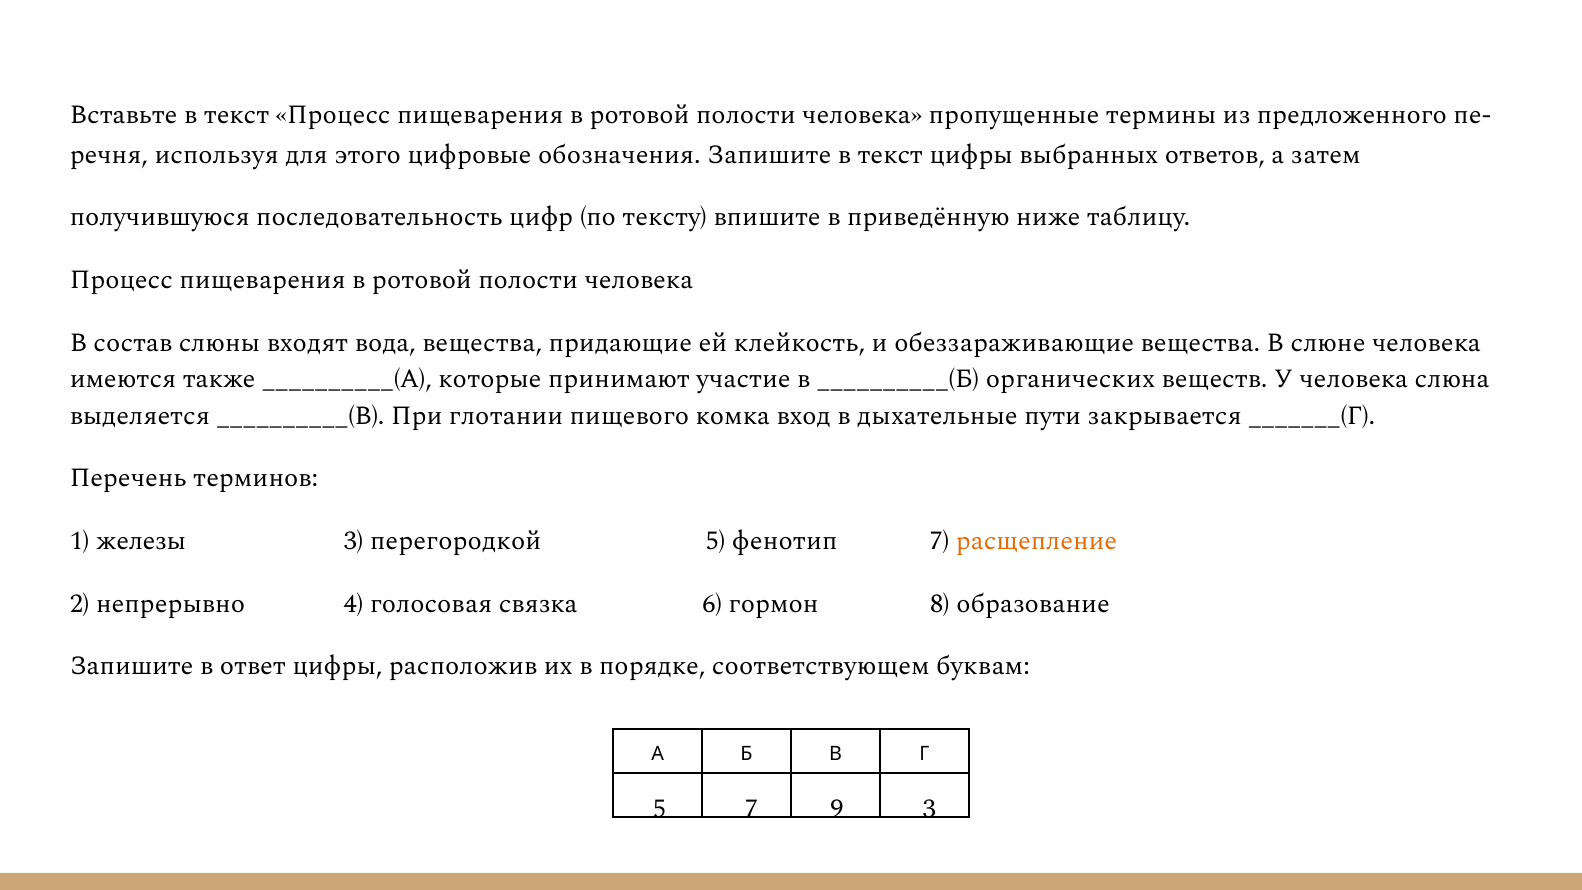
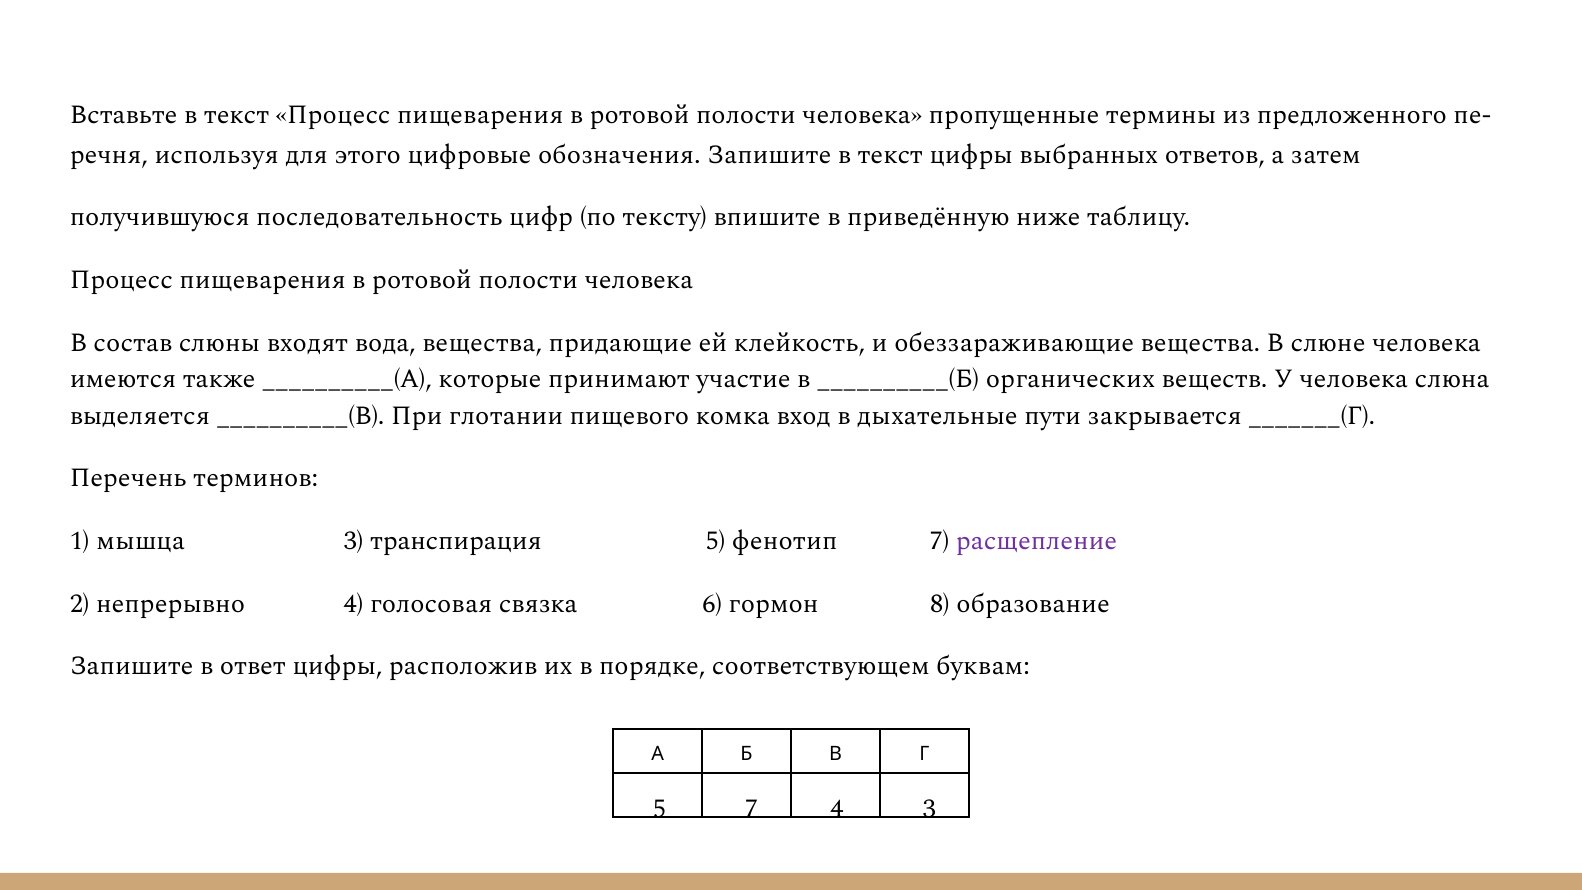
железы: железы -> мышца
перегородкой: перегородкой -> транспирация
расщепление colour: orange -> purple
7 9: 9 -> 4
